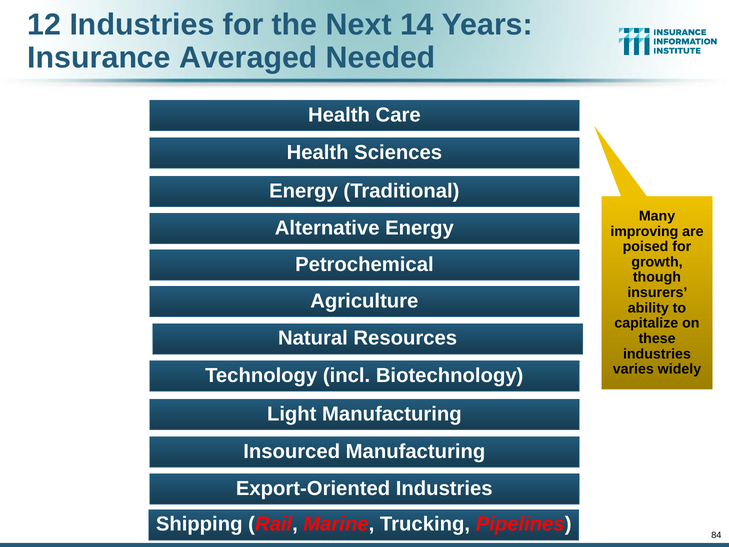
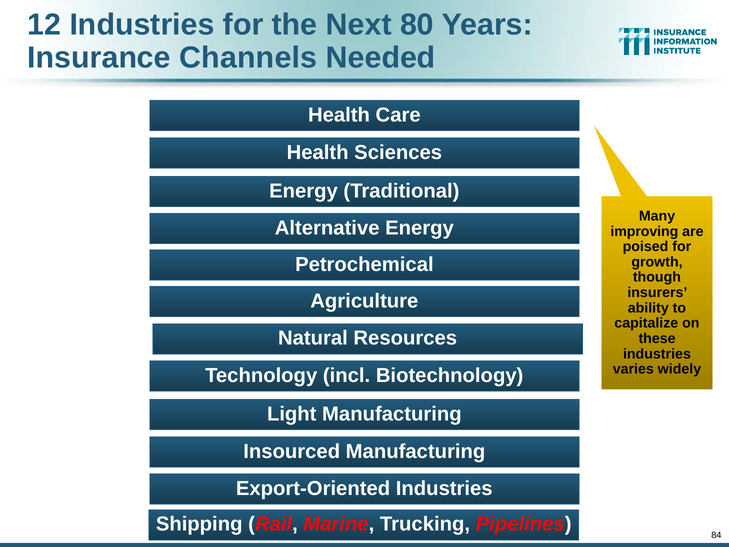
14: 14 -> 80
Averaged: Averaged -> Channels
